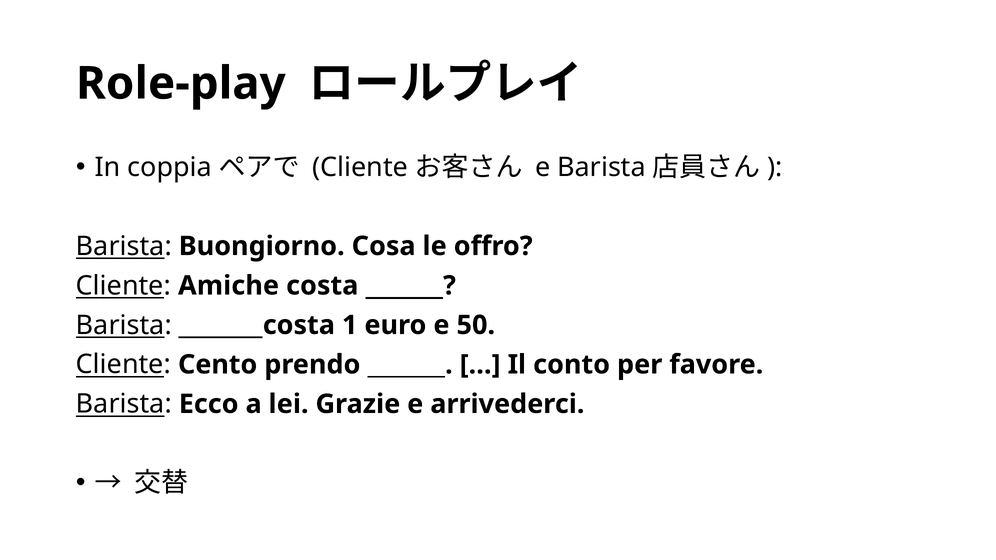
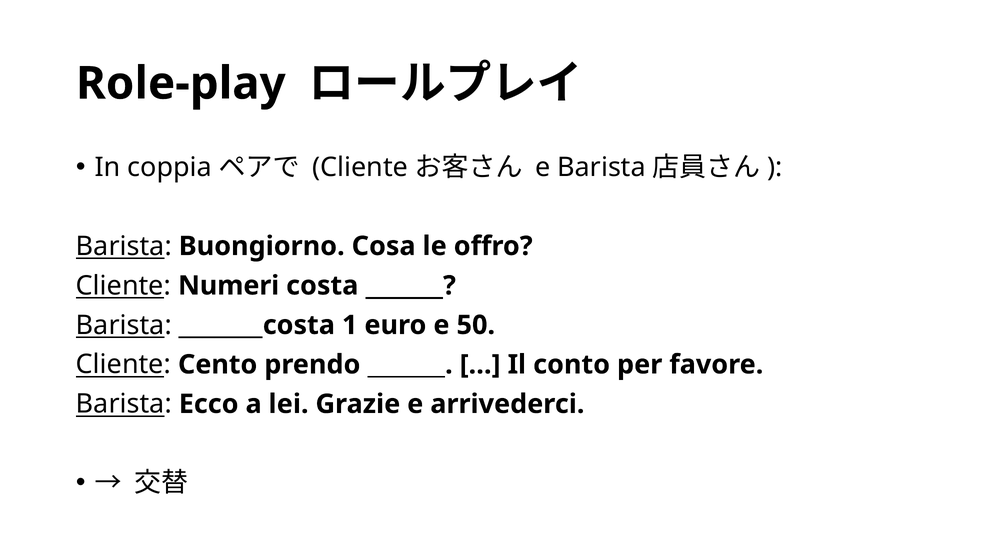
Amiche: Amiche -> Numeri
